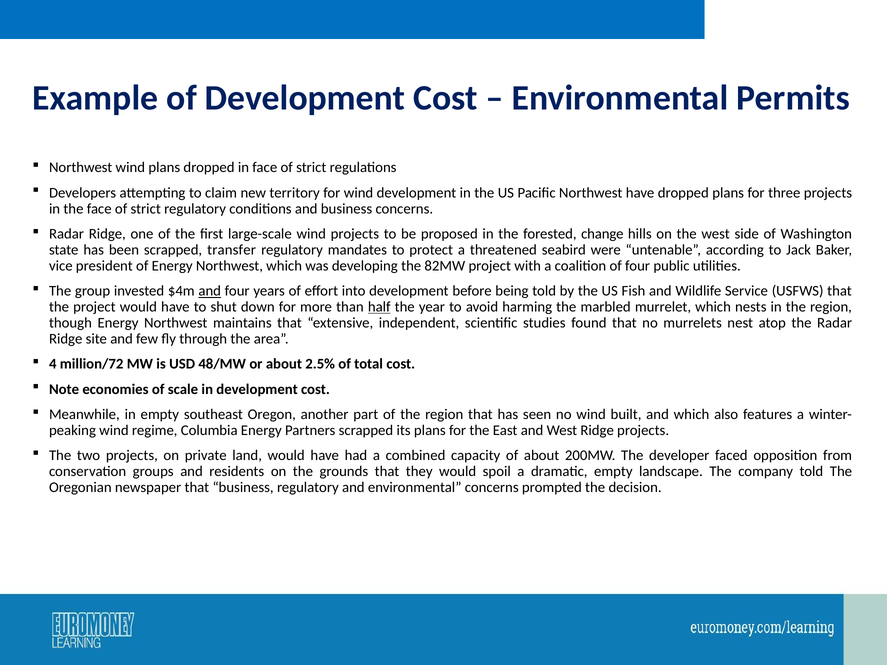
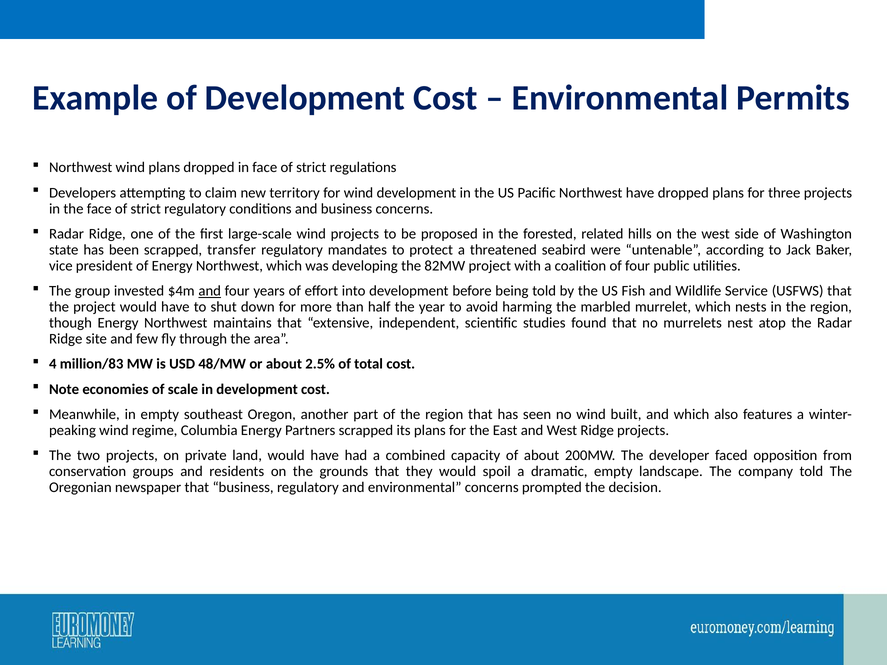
change: change -> related
half underline: present -> none
million/72: million/72 -> million/83
